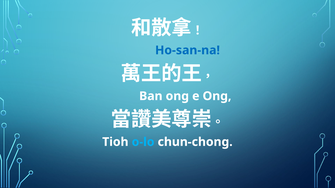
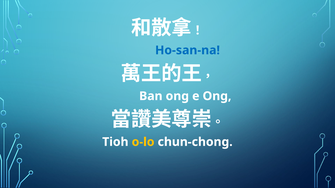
o-lo colour: light blue -> yellow
